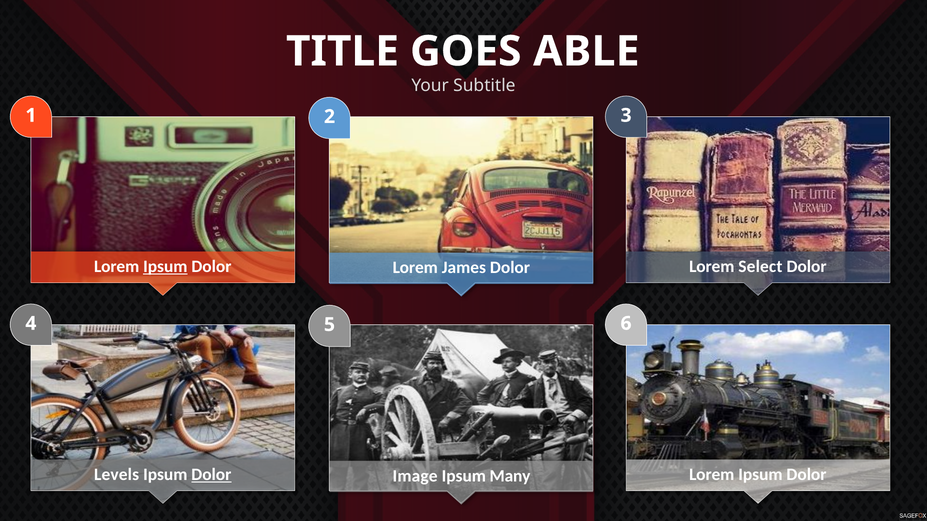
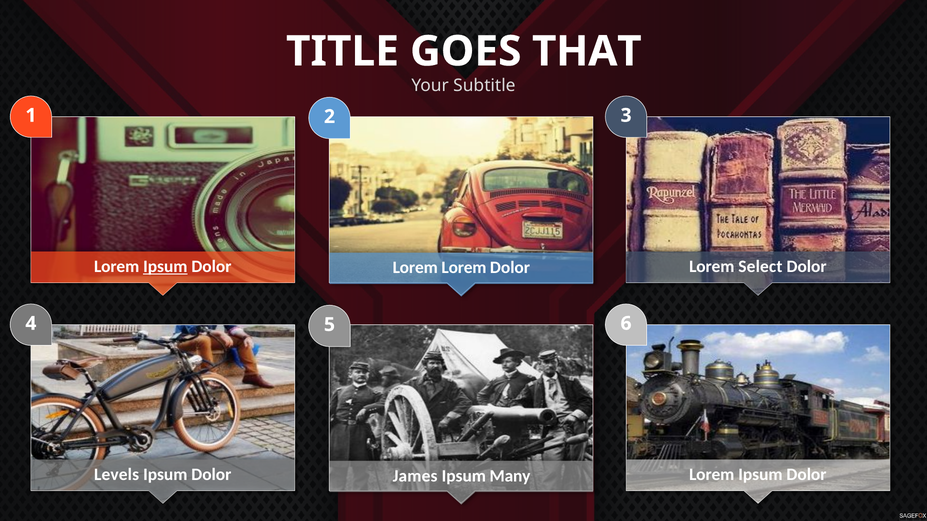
ABLE: ABLE -> THAT
Lorem James: James -> Lorem
Dolor at (211, 475) underline: present -> none
Image: Image -> James
